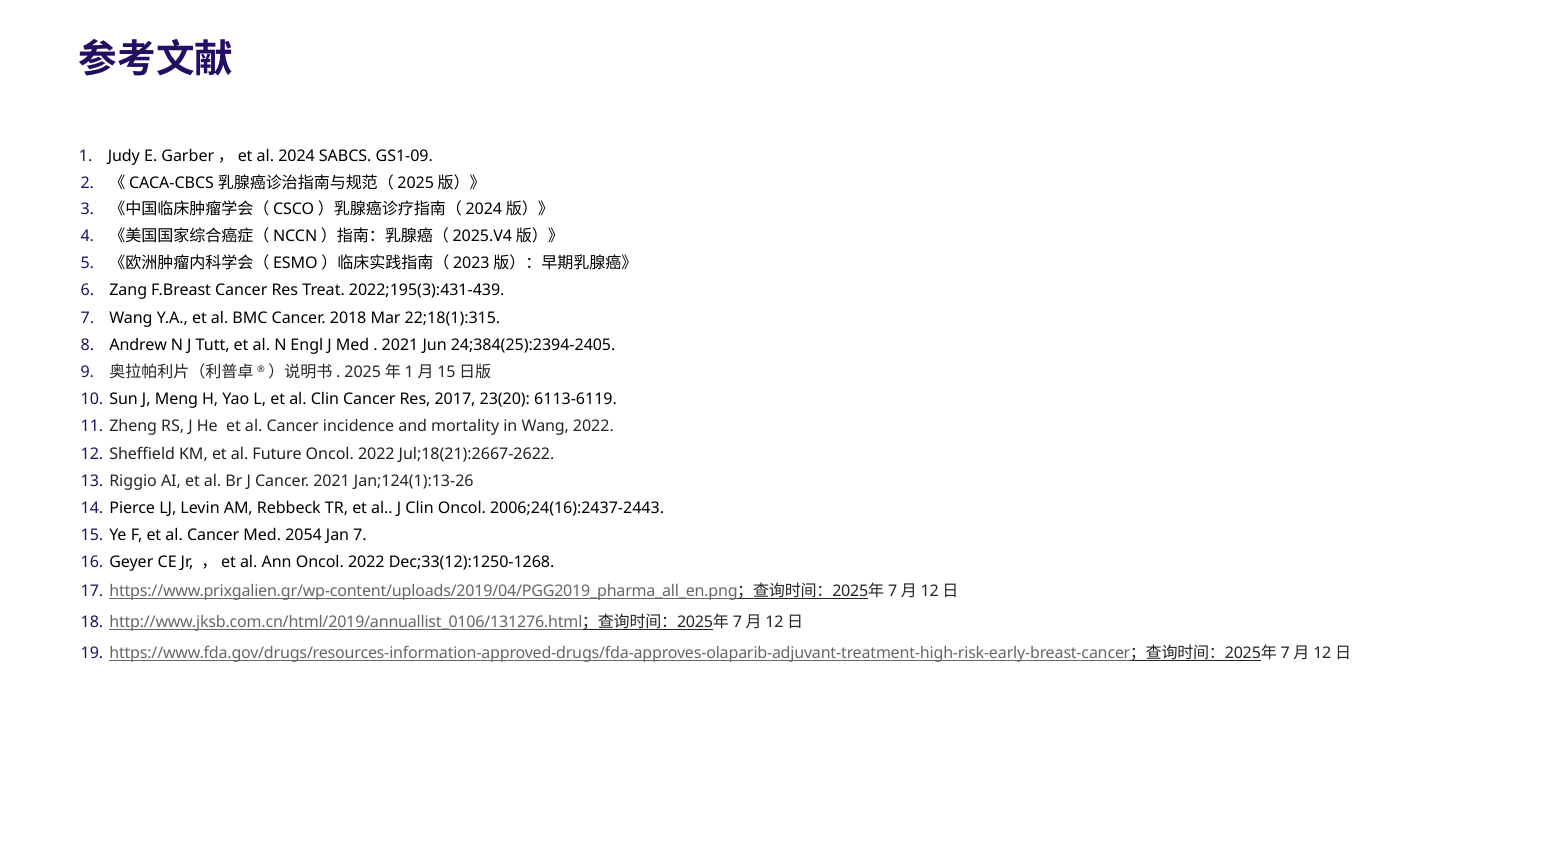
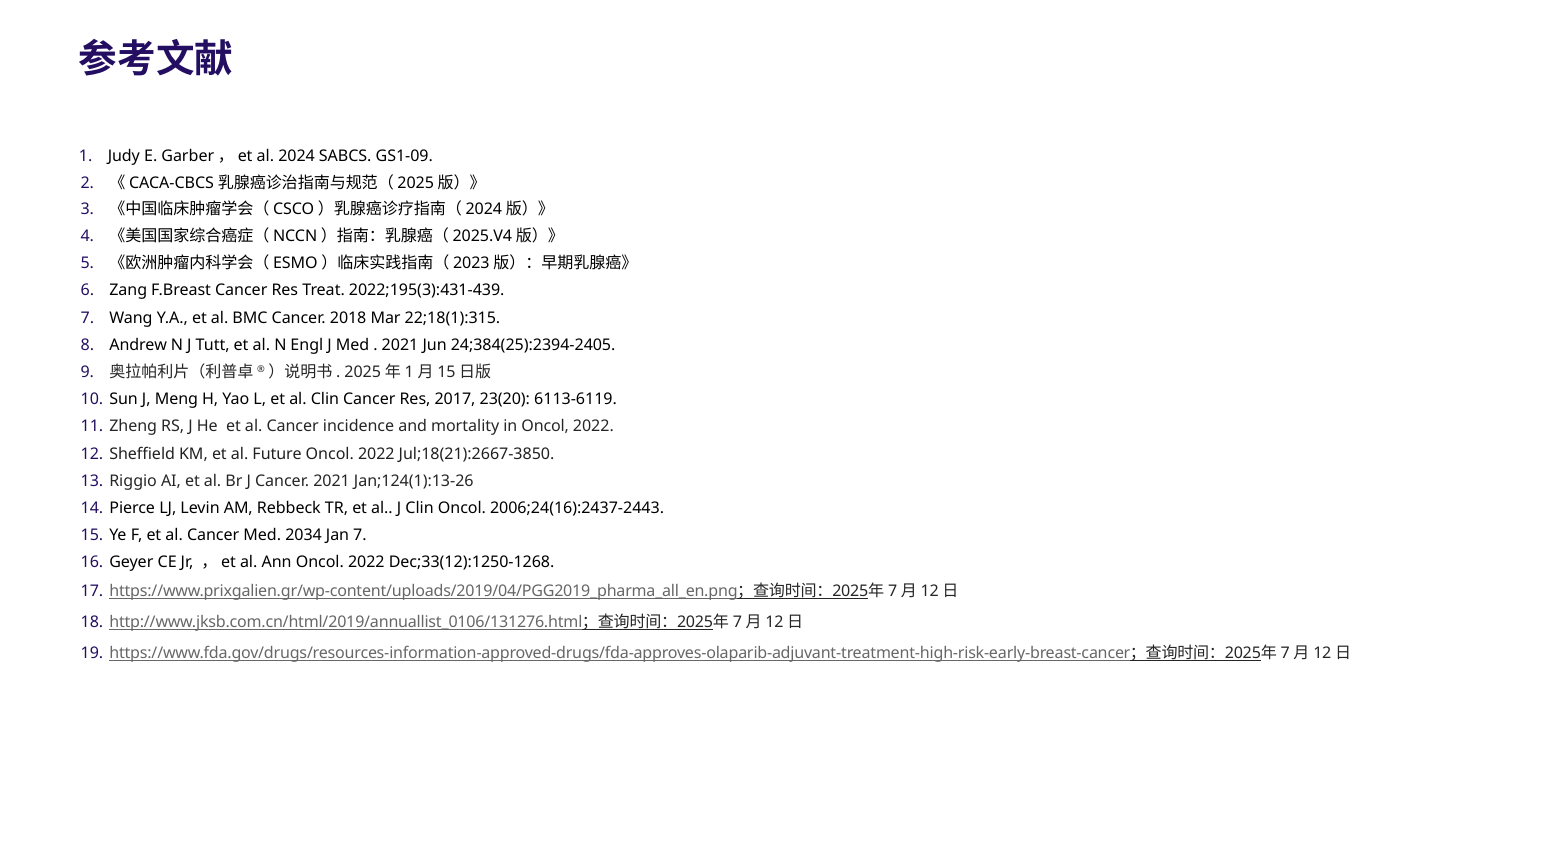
in Wang: Wang -> Oncol
Jul;18(21):2667-2622: Jul;18(21):2667-2622 -> Jul;18(21):2667-3850
2054: 2054 -> 2034
